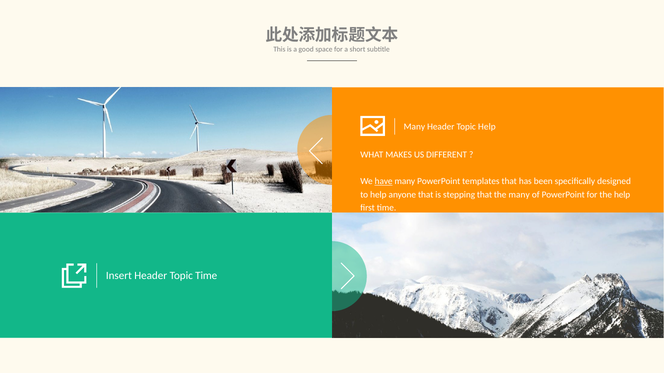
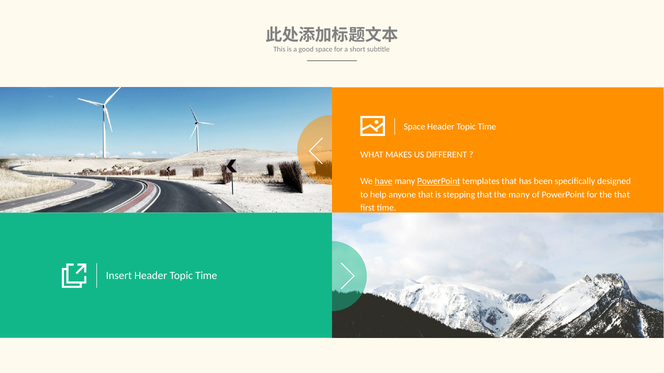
Many at (414, 127): Many -> Space
Help at (487, 127): Help -> Time
PowerPoint at (439, 182) underline: none -> present
the help: help -> that
